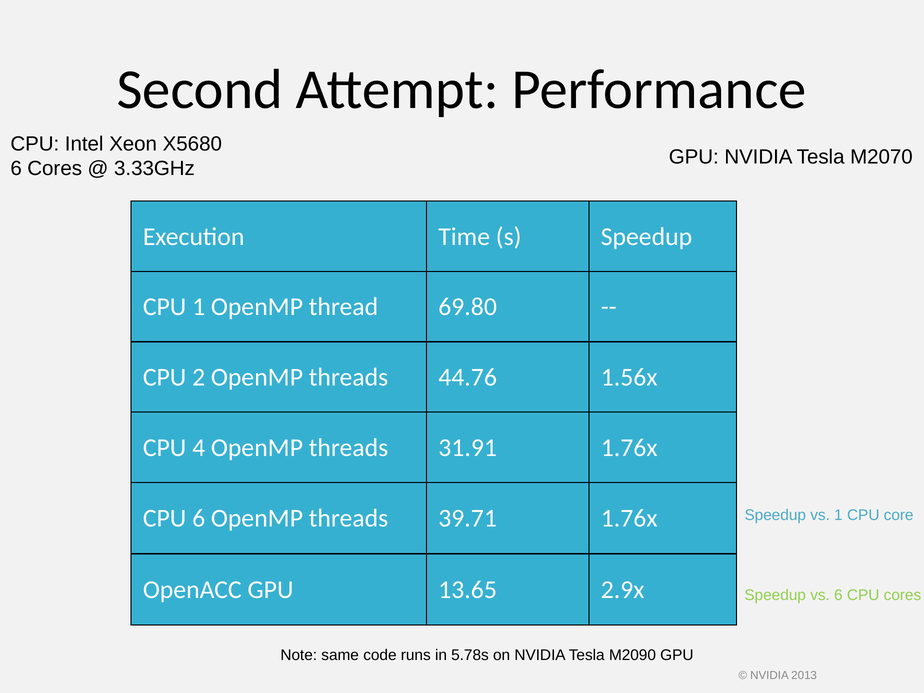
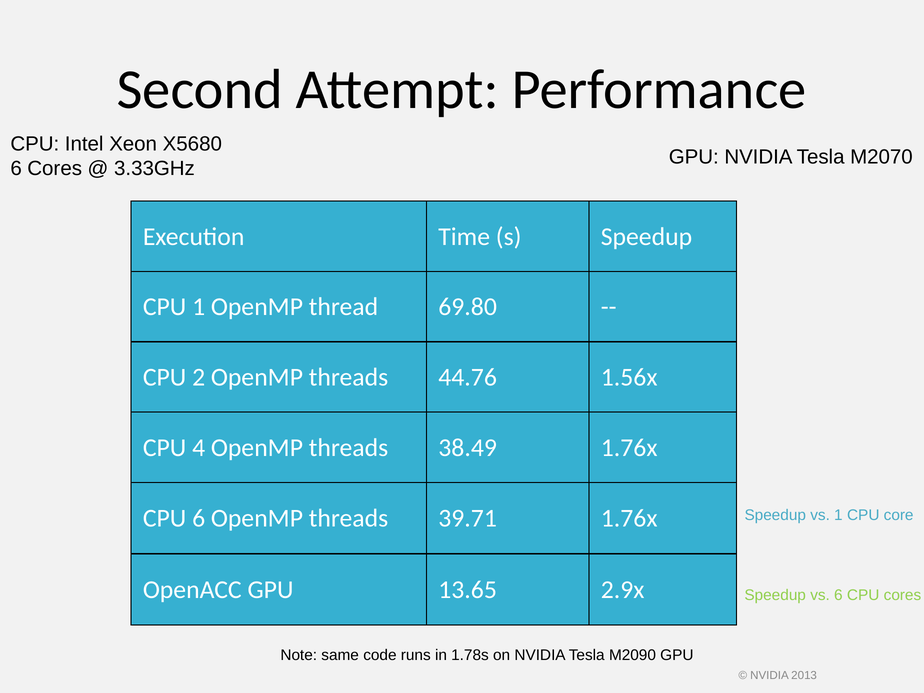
31.91: 31.91 -> 38.49
5.78s: 5.78s -> 1.78s
